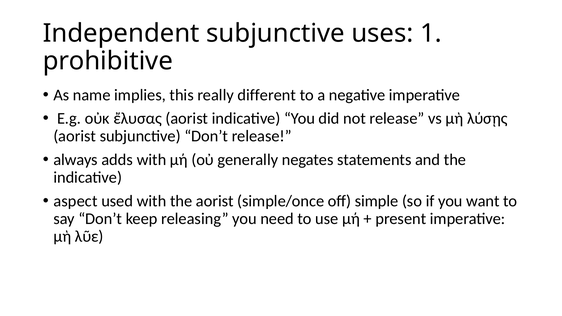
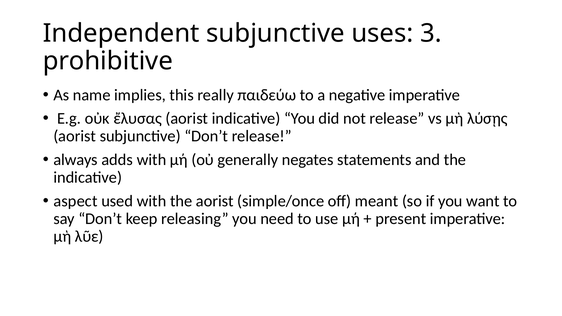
1: 1 -> 3
different: different -> παιδεύω
simple: simple -> meant
